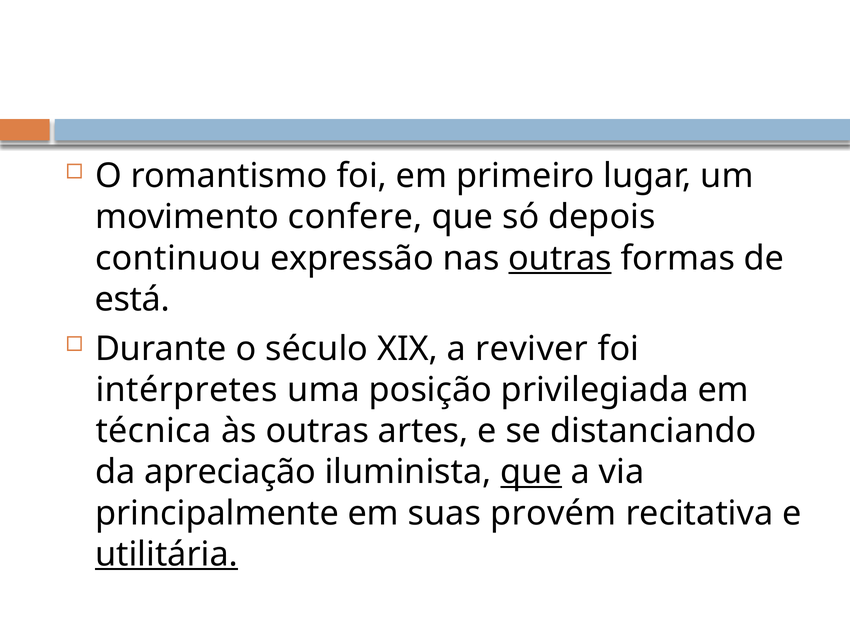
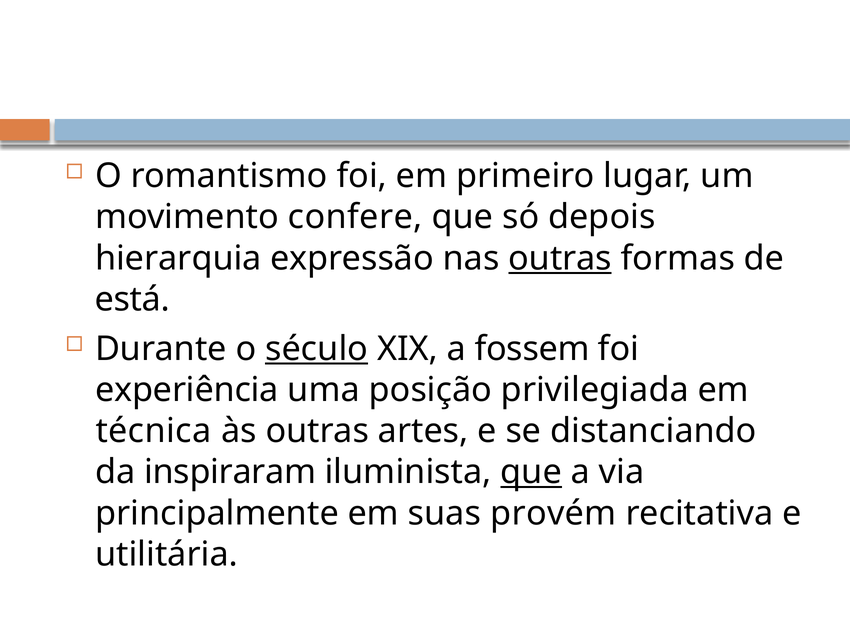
continuou: continuou -> hierarquia
século underline: none -> present
reviver: reviver -> fossem
intérpretes: intérpretes -> experiência
apreciação: apreciação -> inspiraram
utilitária underline: present -> none
